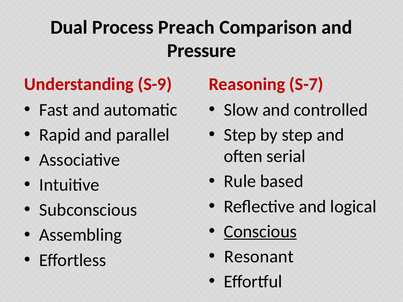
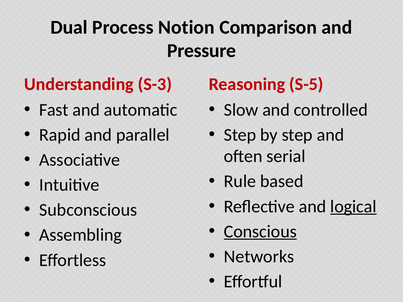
Preach: Preach -> Notion
S-9: S-9 -> S-3
S-7: S-7 -> S-5
logical underline: none -> present
Resonant: Resonant -> Networks
